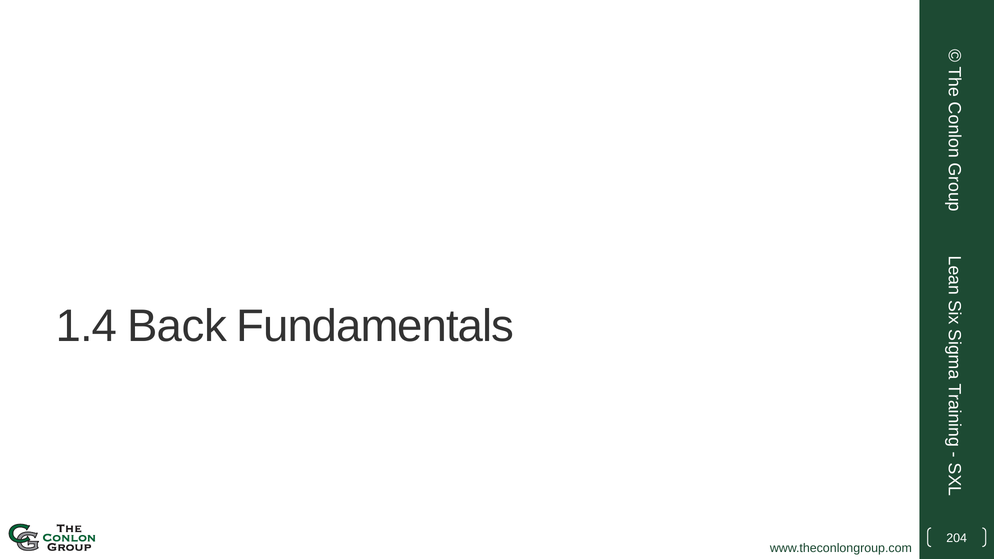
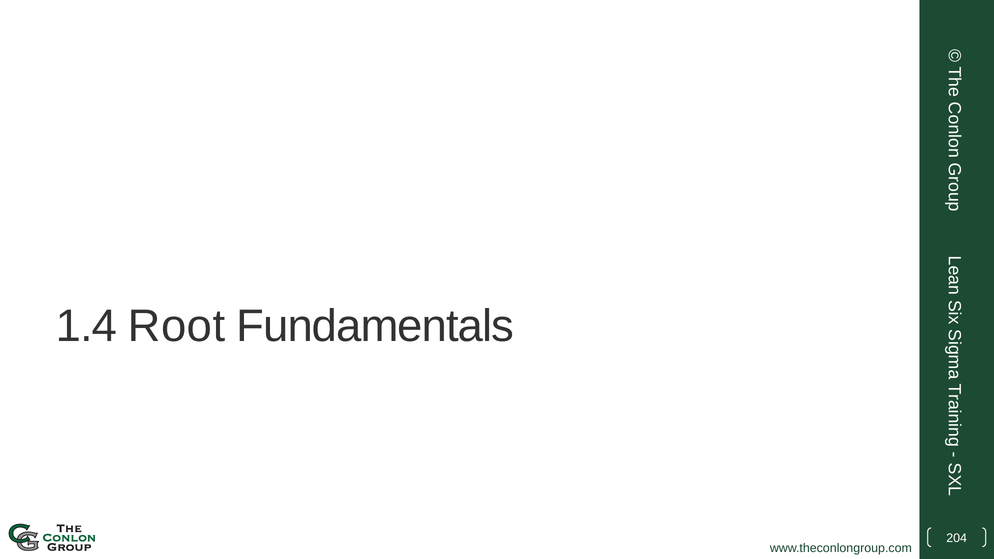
Back: Back -> Root
